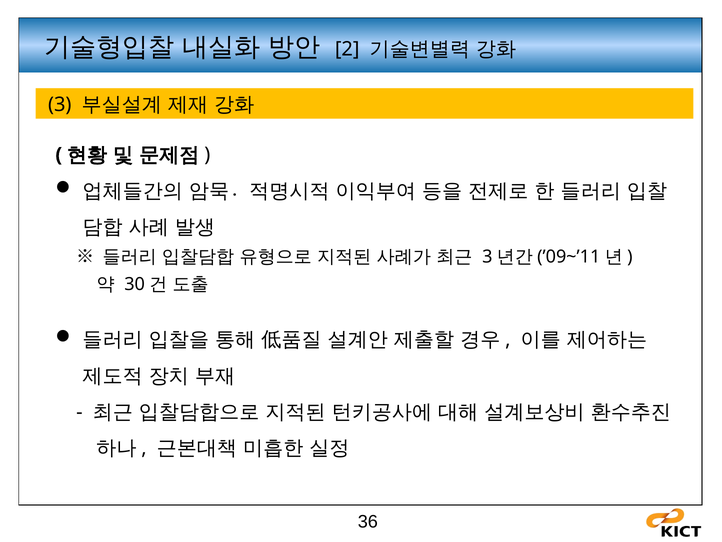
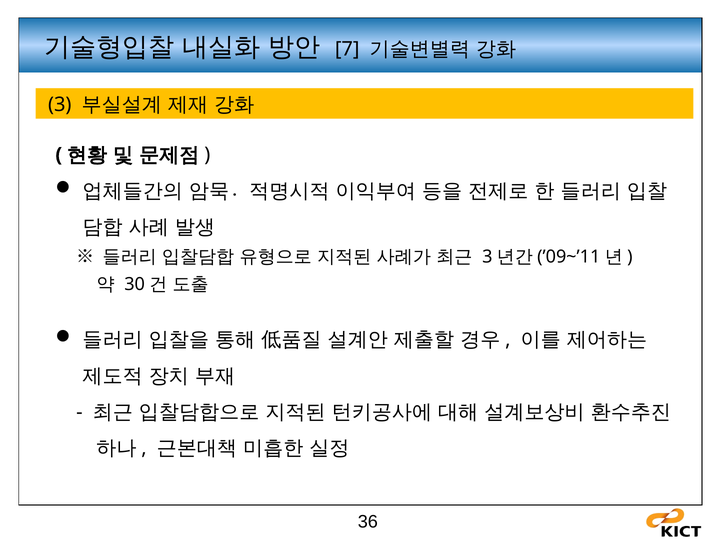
2: 2 -> 7
